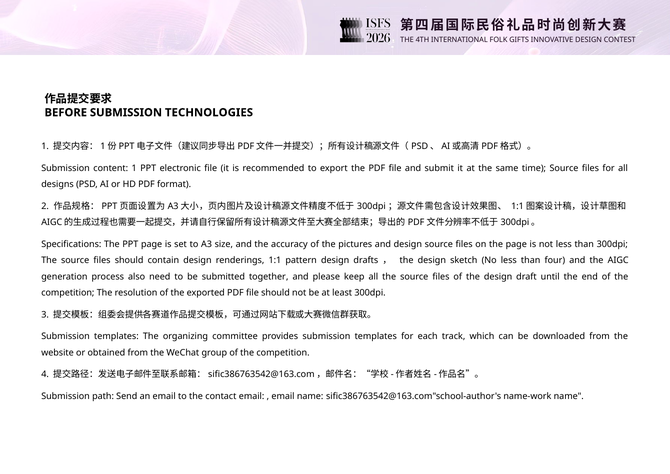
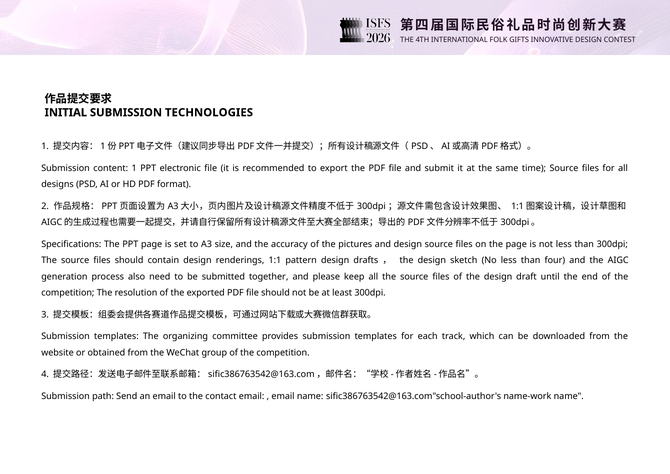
BEFORE: BEFORE -> INITIAL
